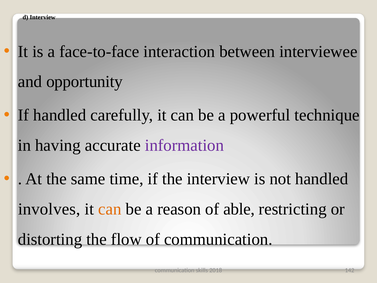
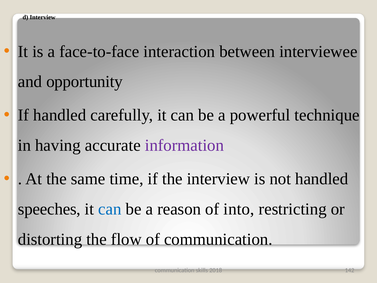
involves: involves -> speeches
can at (110, 209) colour: orange -> blue
able: able -> into
